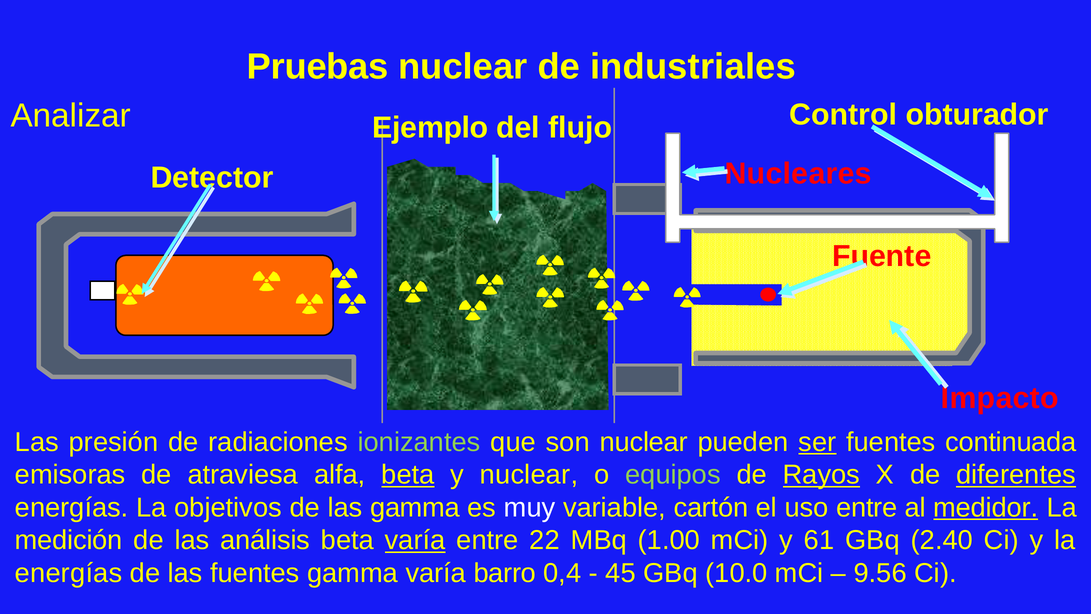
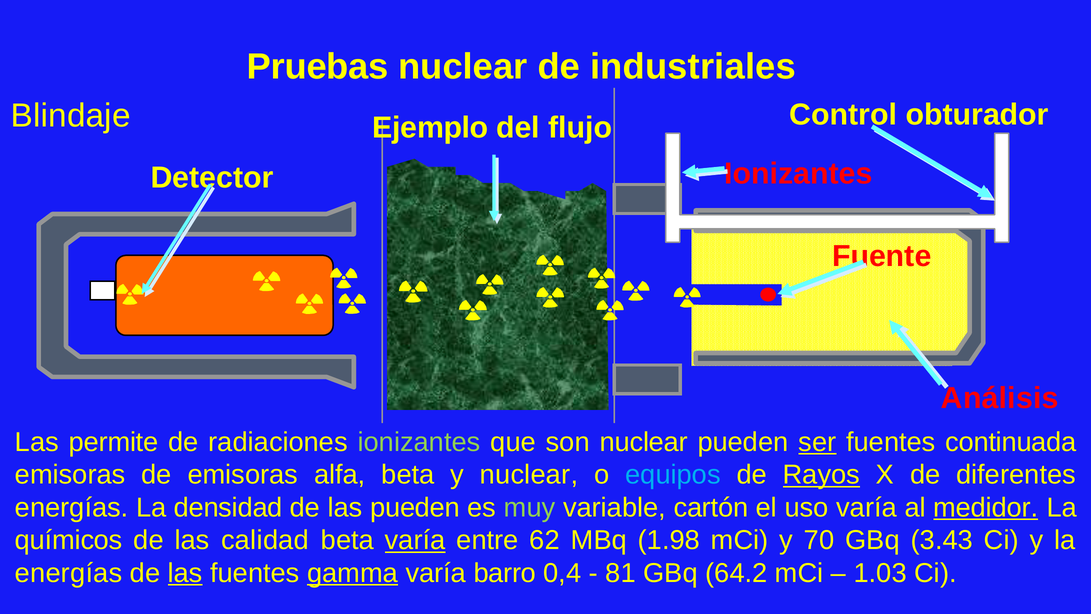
Analizar: Analizar -> Blindaje
Nucleares at (798, 174): Nucleares -> Ionizantes
Impacto: Impacto -> Análisis
presión: presión -> permite
de atraviesa: atraviesa -> emisoras
beta at (408, 475) underline: present -> none
equipos colour: light green -> light blue
diferentes underline: present -> none
objetivos: objetivos -> densidad
las gamma: gamma -> pueden
muy colour: white -> light green
uso entre: entre -> varía
medición: medición -> químicos
análisis: análisis -> calidad
22: 22 -> 62
1.00: 1.00 -> 1.98
61: 61 -> 70
2.40: 2.40 -> 3.43
las at (185, 573) underline: none -> present
gamma at (353, 573) underline: none -> present
45: 45 -> 81
10.0: 10.0 -> 64.2
9.56: 9.56 -> 1.03
